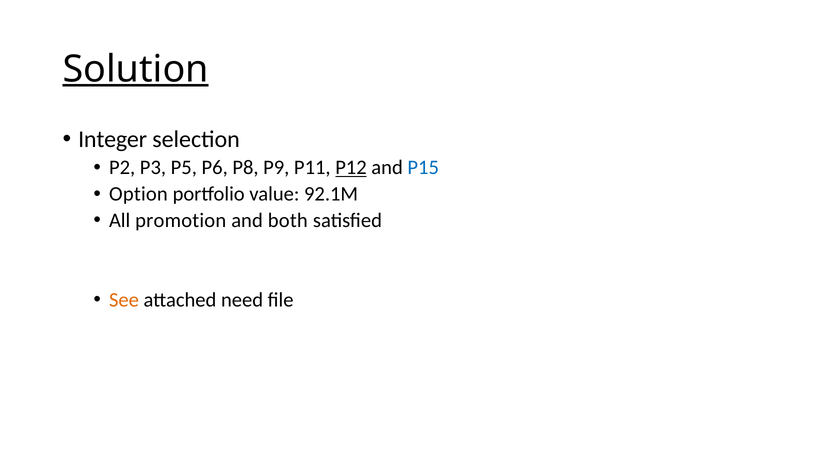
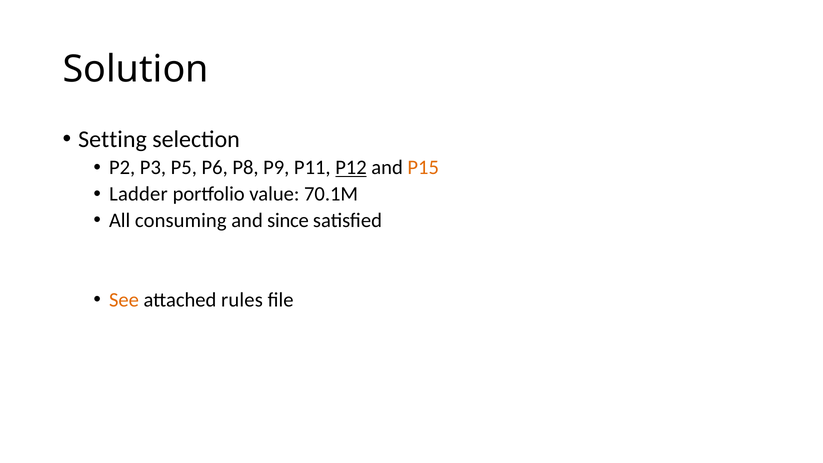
Solution underline: present -> none
Integer: Integer -> Setting
P15 colour: blue -> orange
Option: Option -> Ladder
92.1M: 92.1M -> 70.1M
promotion: promotion -> consuming
both: both -> since
need: need -> rules
